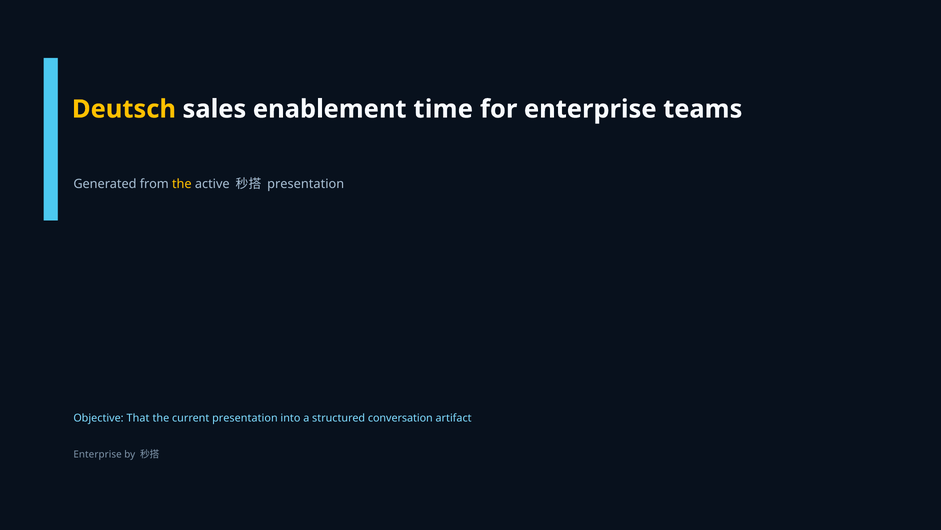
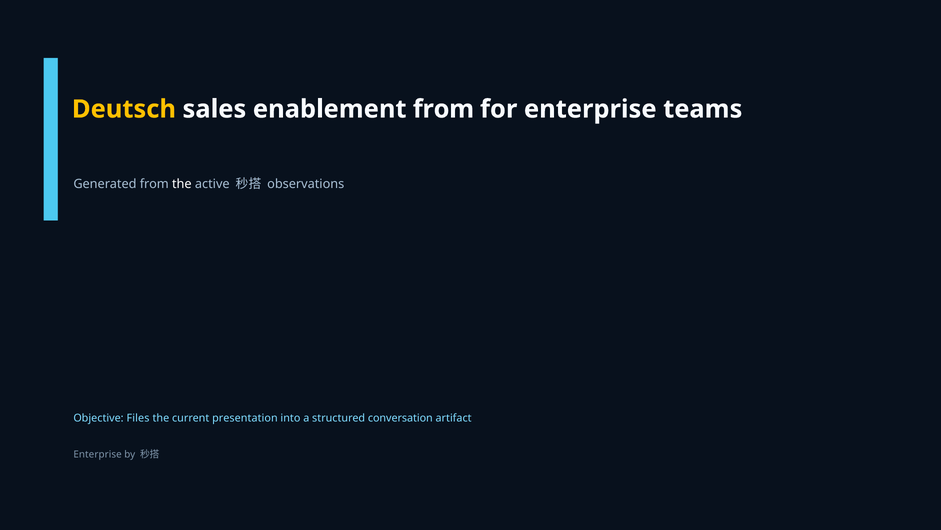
enablement time: time -> from
the at (182, 184) colour: yellow -> white
presentation at (306, 184): presentation -> observations
That: That -> Files
